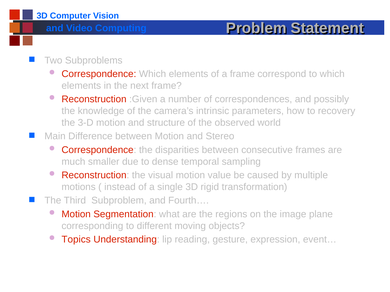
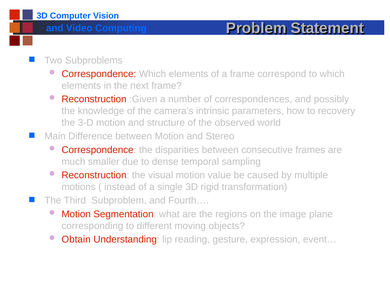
Topics: Topics -> Obtain
